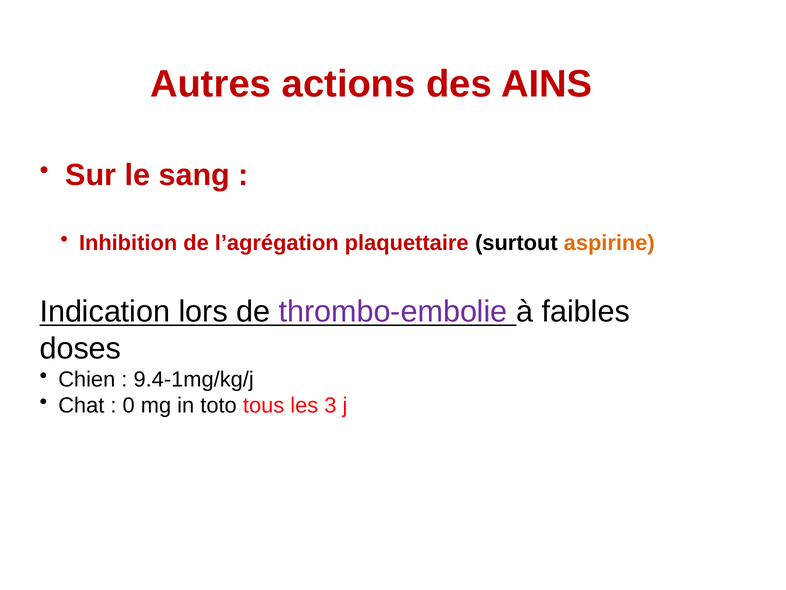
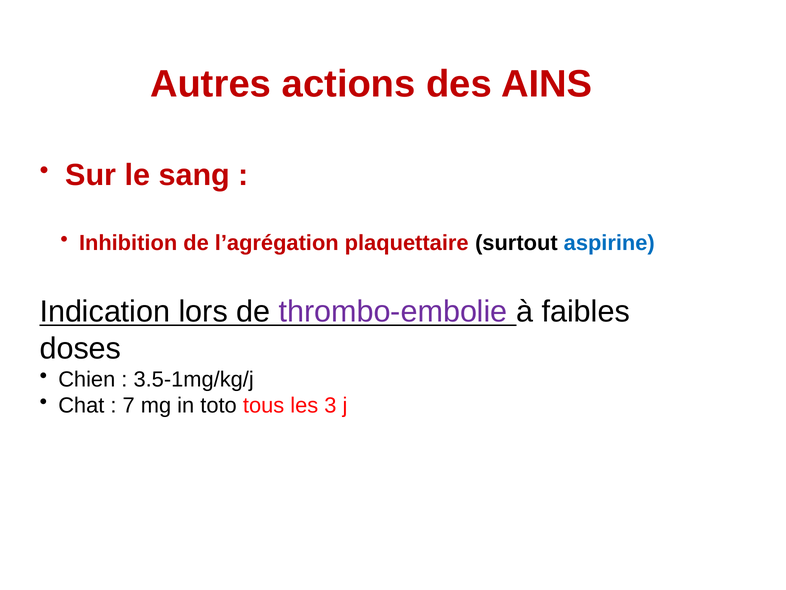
aspirine colour: orange -> blue
9.4-1mg/kg/j: 9.4-1mg/kg/j -> 3.5-1mg/kg/j
0: 0 -> 7
